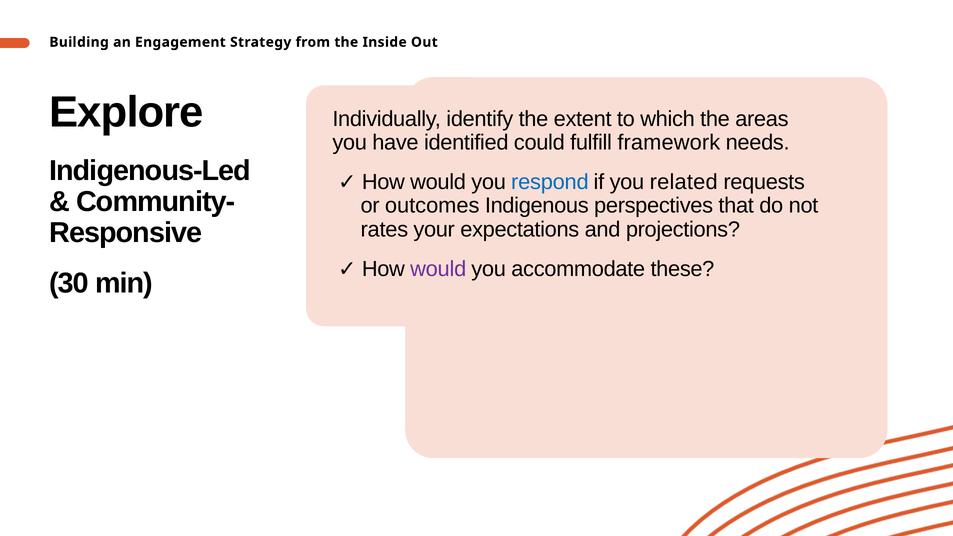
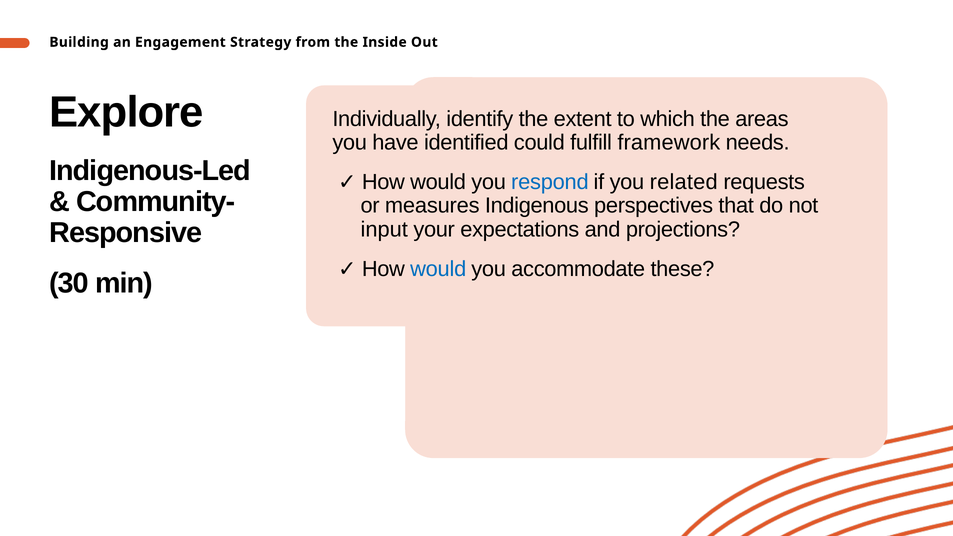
outcomes: outcomes -> measures
rates: rates -> input
would at (438, 269) colour: purple -> blue
